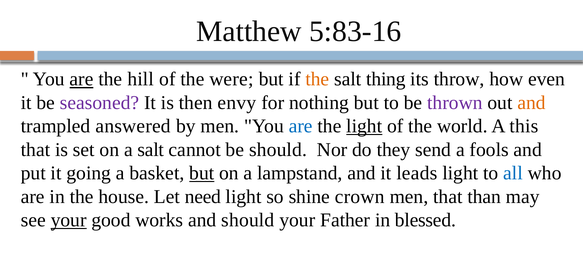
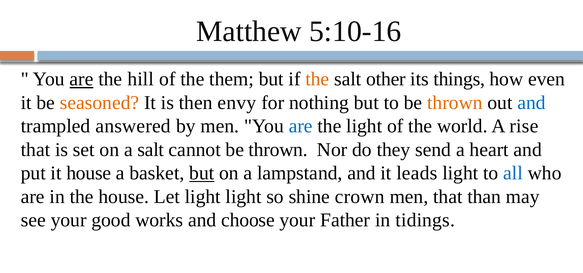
5:83-16: 5:83-16 -> 5:10-16
were: were -> them
thing: thing -> other
throw: throw -> things
seasoned colour: purple -> orange
thrown at (455, 103) colour: purple -> orange
and at (532, 103) colour: orange -> blue
light at (364, 126) underline: present -> none
this: this -> rise
cannot be should: should -> thrown
fools: fools -> heart
it going: going -> house
Let need: need -> light
your at (69, 220) underline: present -> none
and should: should -> choose
blessed: blessed -> tidings
